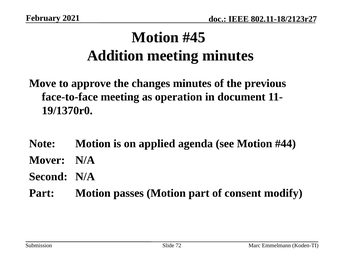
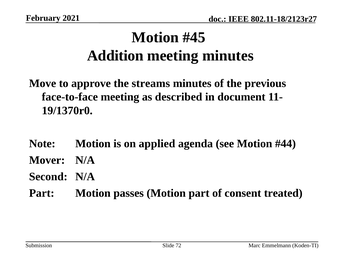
changes: changes -> streams
operation: operation -> described
modify: modify -> treated
